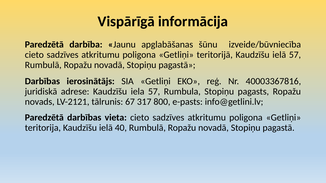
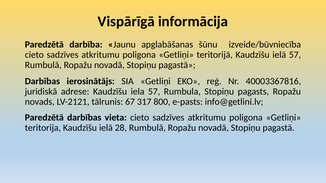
40: 40 -> 28
